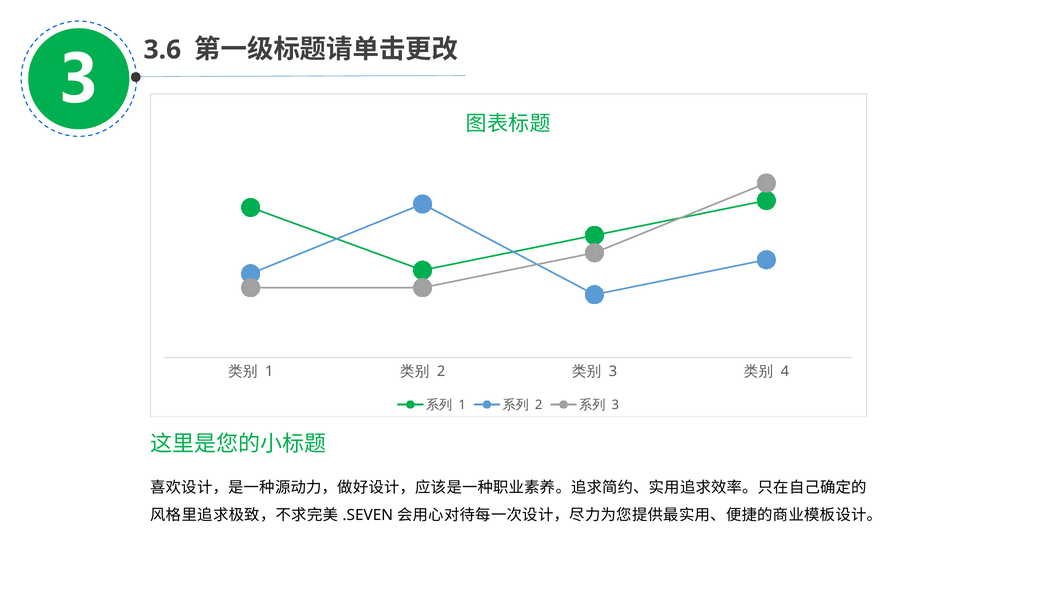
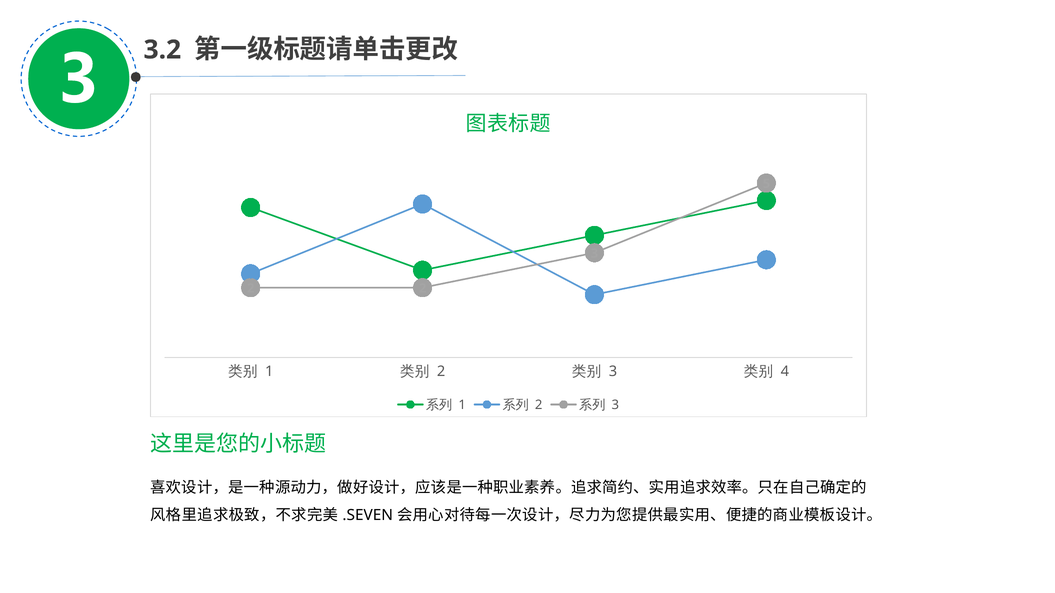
3.6: 3.6 -> 3.2
